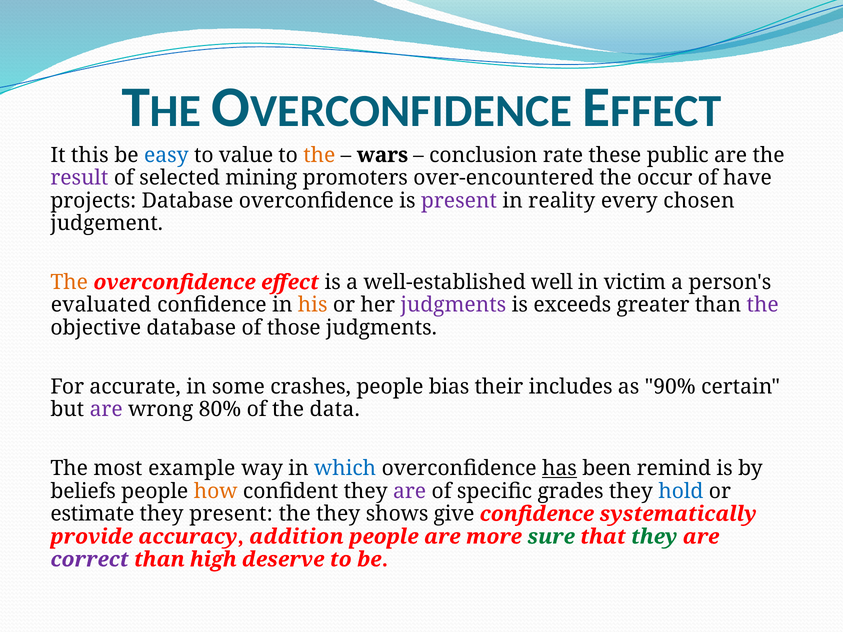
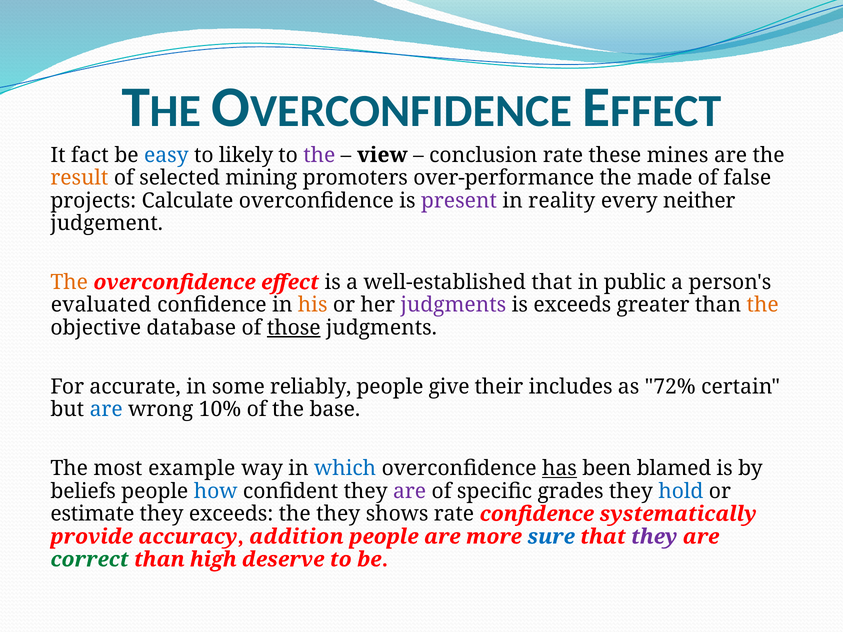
this: this -> fact
value: value -> likely
the at (319, 155) colour: orange -> purple
wars: wars -> view
public: public -> mines
result colour: purple -> orange
over-encountered: over-encountered -> over-performance
occur: occur -> made
have: have -> false
projects Database: Database -> Calculate
chosen: chosen -> neither
well-established well: well -> that
victim: victim -> public
the at (763, 305) colour: purple -> orange
those underline: none -> present
crashes: crashes -> reliably
bias: bias -> give
90%: 90% -> 72%
are at (106, 410) colour: purple -> blue
80%: 80% -> 10%
data: data -> base
remind: remind -> blamed
how colour: orange -> blue
they present: present -> exceeds
shows give: give -> rate
sure colour: green -> blue
they at (654, 537) colour: green -> purple
correct colour: purple -> green
